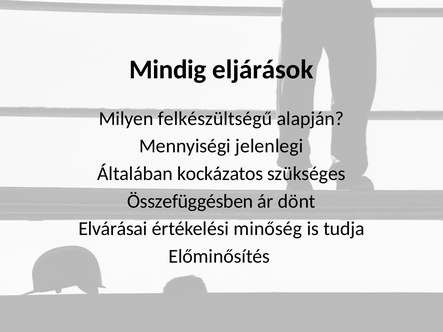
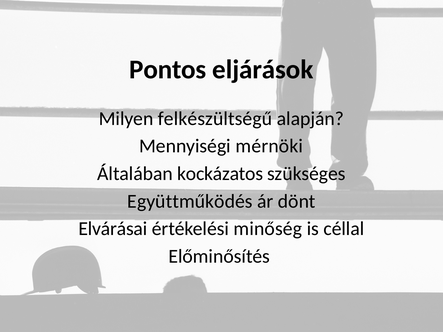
Mindig: Mindig -> Pontos
jelenlegi: jelenlegi -> mérnöki
Összefüggésben: Összefüggésben -> Együttműködés
tudja: tudja -> céllal
